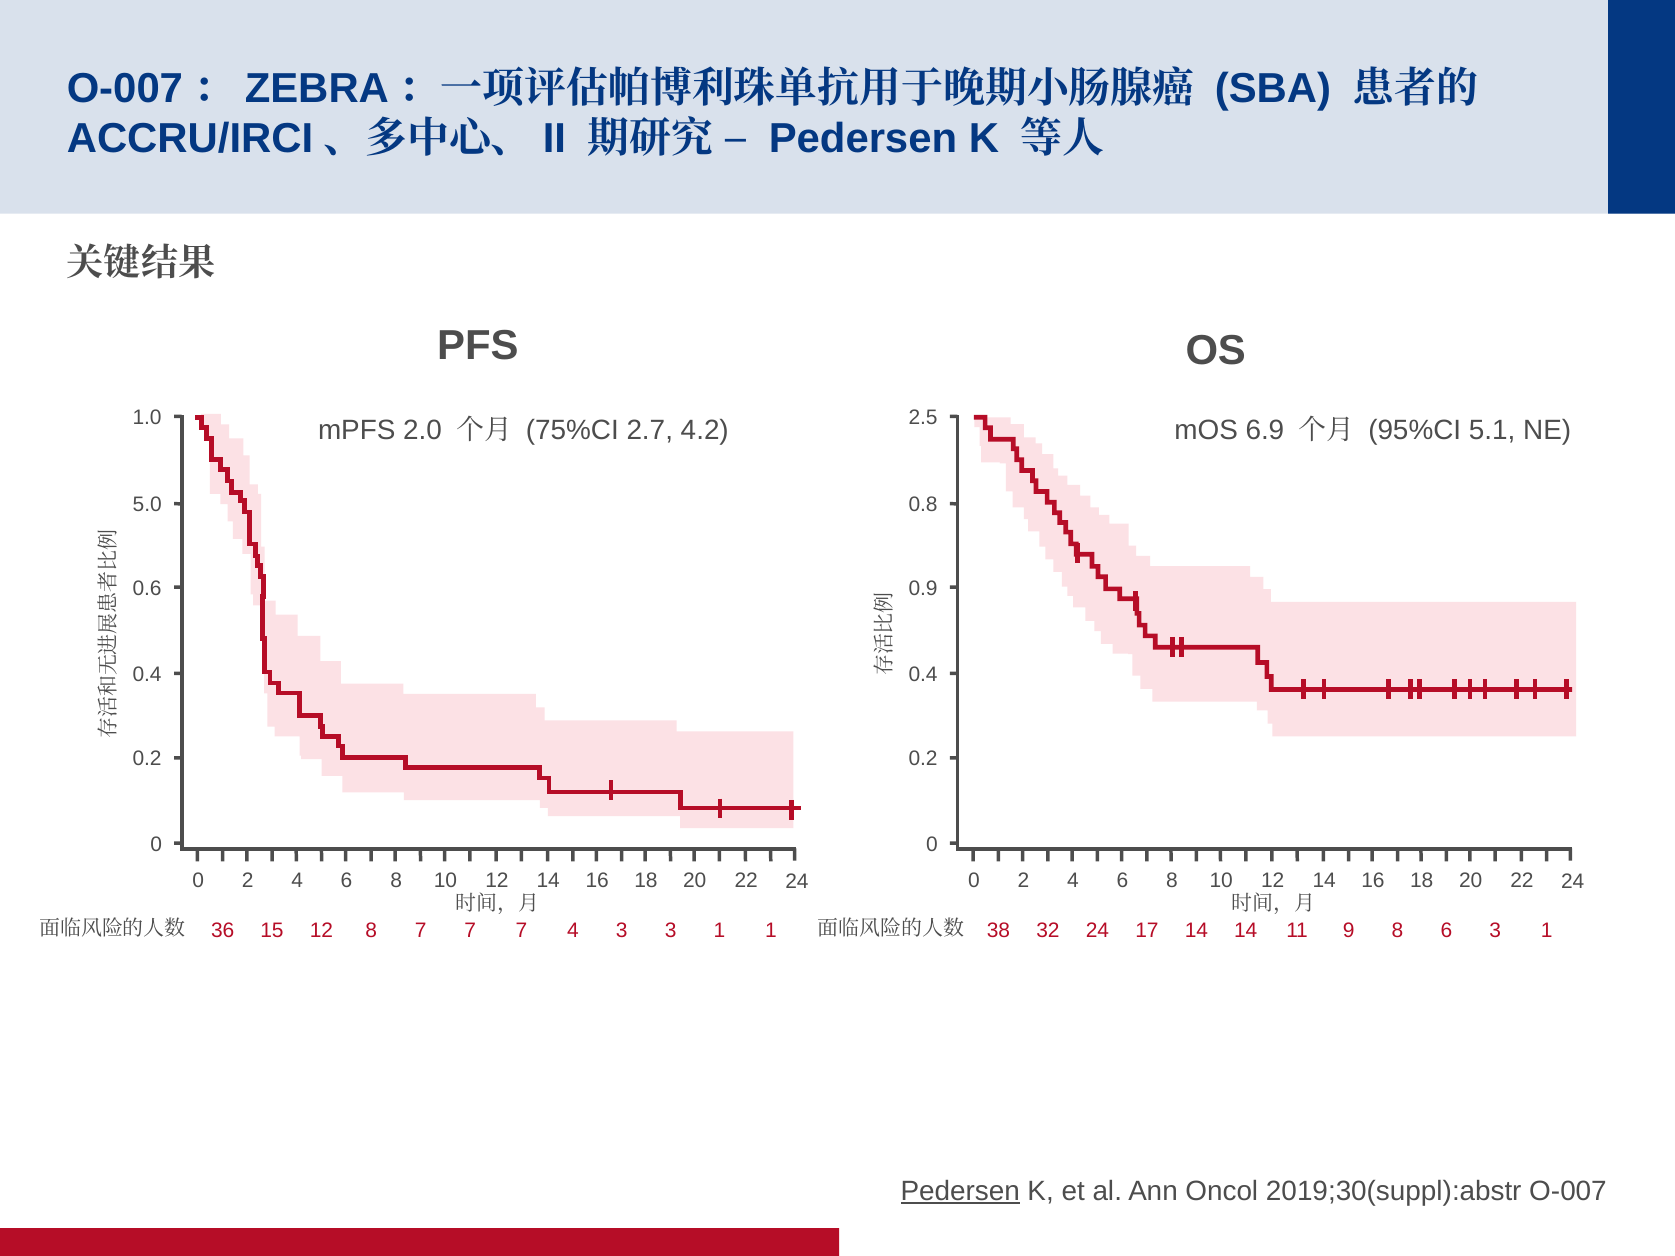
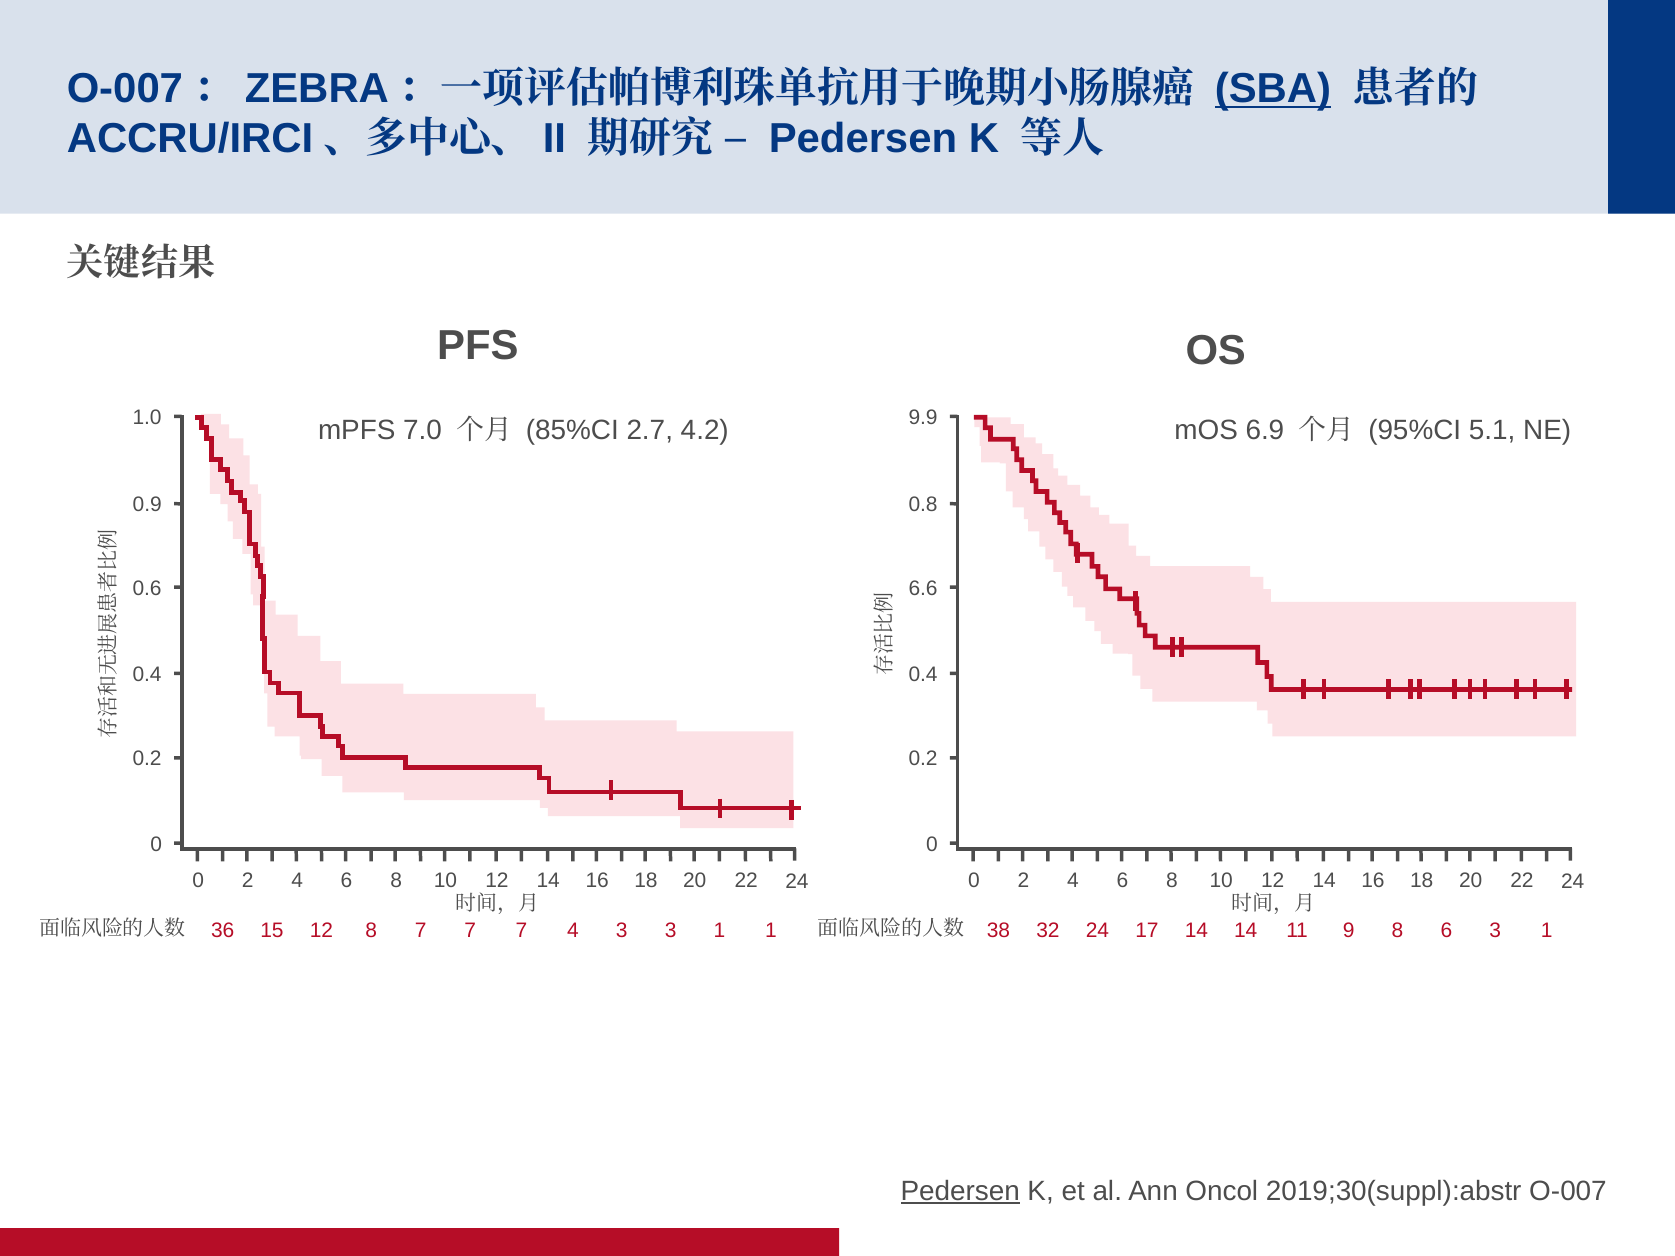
SBA underline: none -> present
2.5: 2.5 -> 9.9
2.0: 2.0 -> 7.0
75%CI: 75%CI -> 85%CI
5.0: 5.0 -> 0.9
0.9: 0.9 -> 6.6
